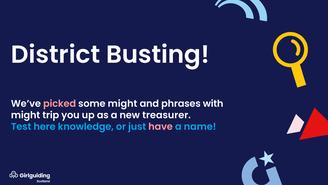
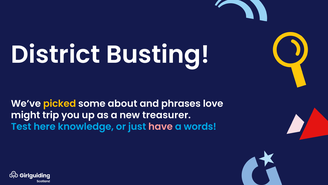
picked colour: pink -> yellow
some might: might -> about
with: with -> love
name: name -> words
